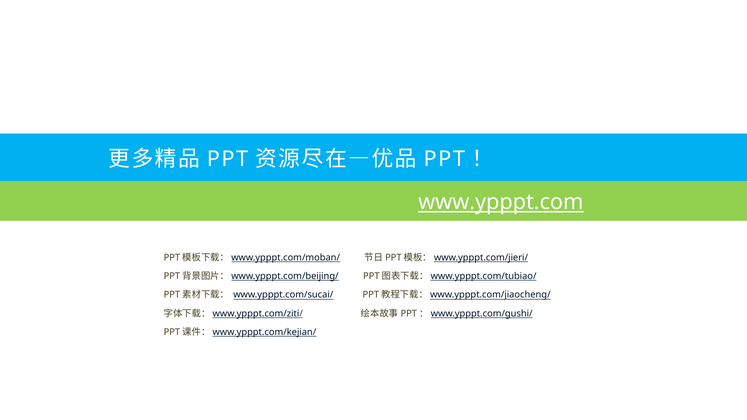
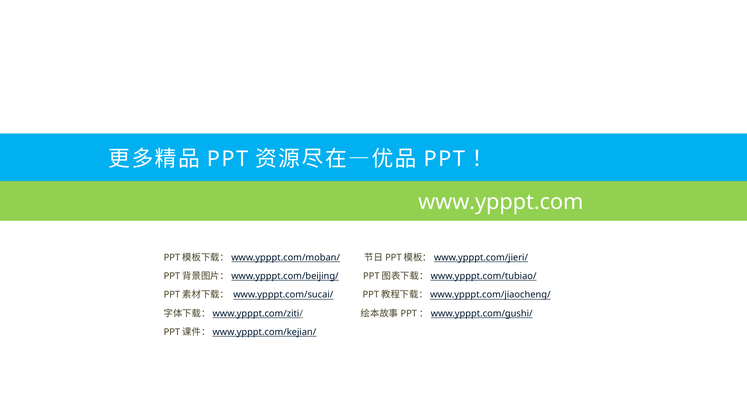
www.ypppt.com underline: present -> none
